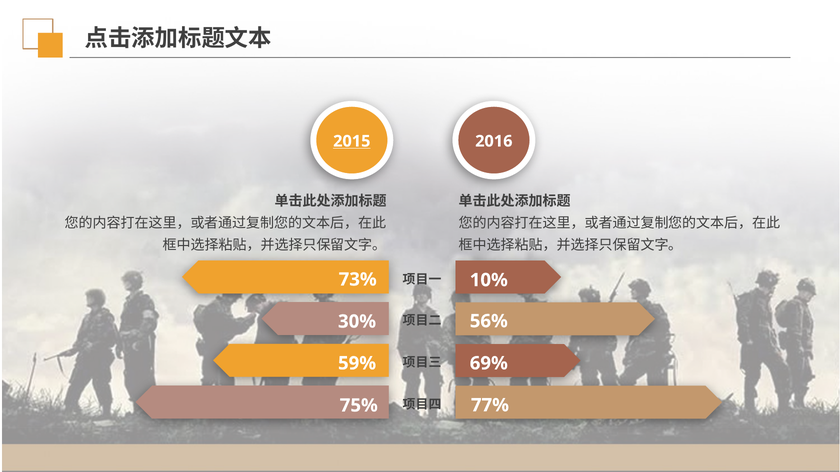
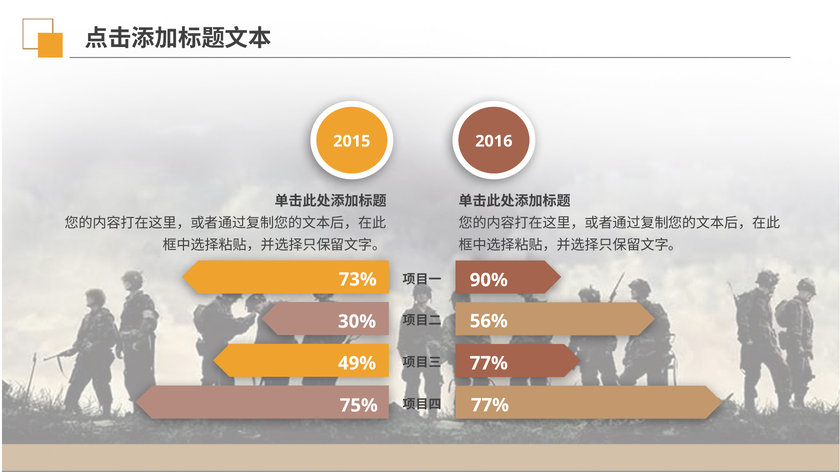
2015 underline: present -> none
10%: 10% -> 90%
59%: 59% -> 49%
69% at (489, 364): 69% -> 77%
